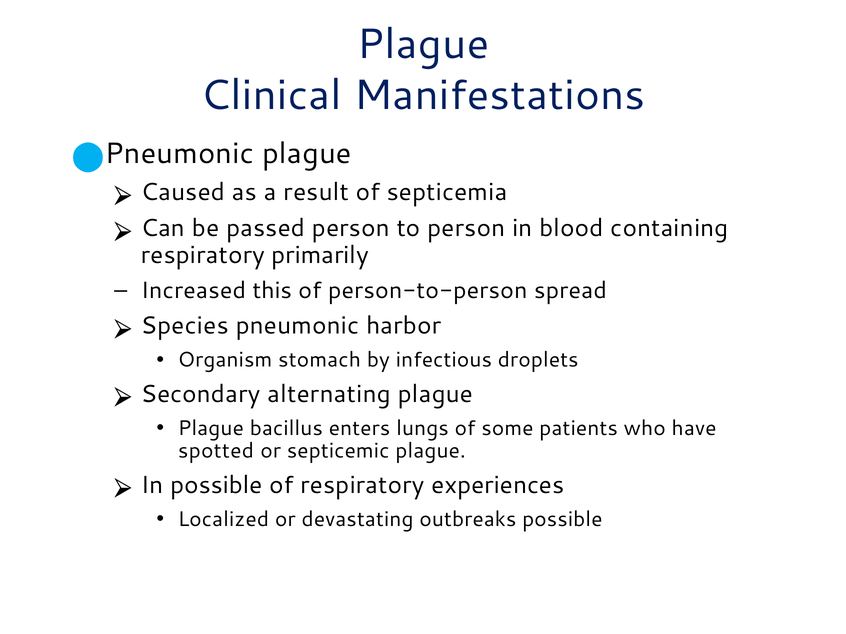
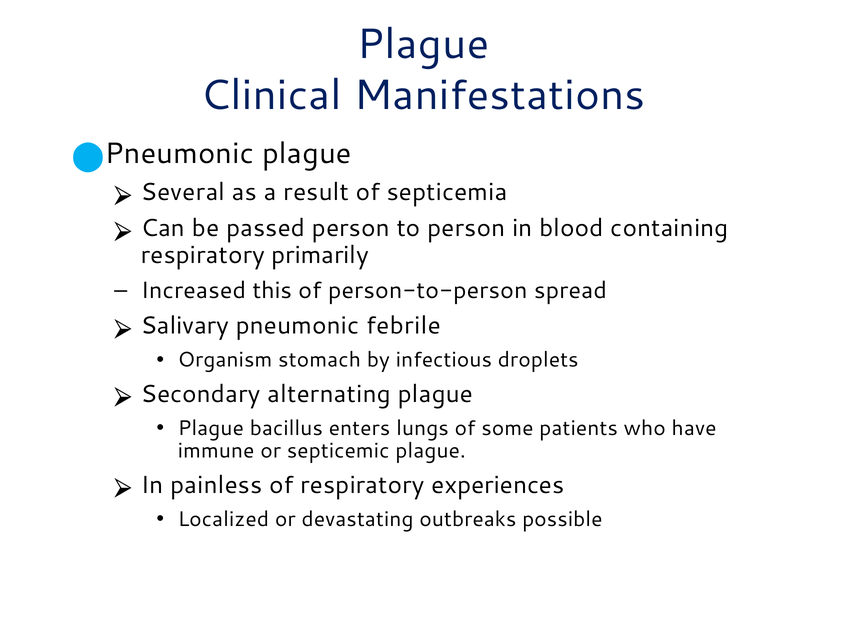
Caused: Caused -> Several
Species: Species -> Salivary
harbor: harbor -> febrile
spotted: spotted -> immune
In possible: possible -> painless
